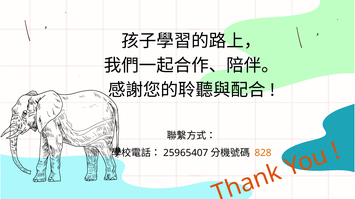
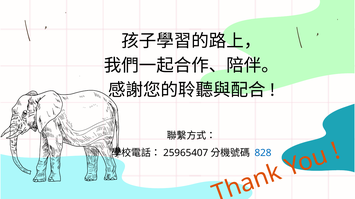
828 colour: orange -> blue
